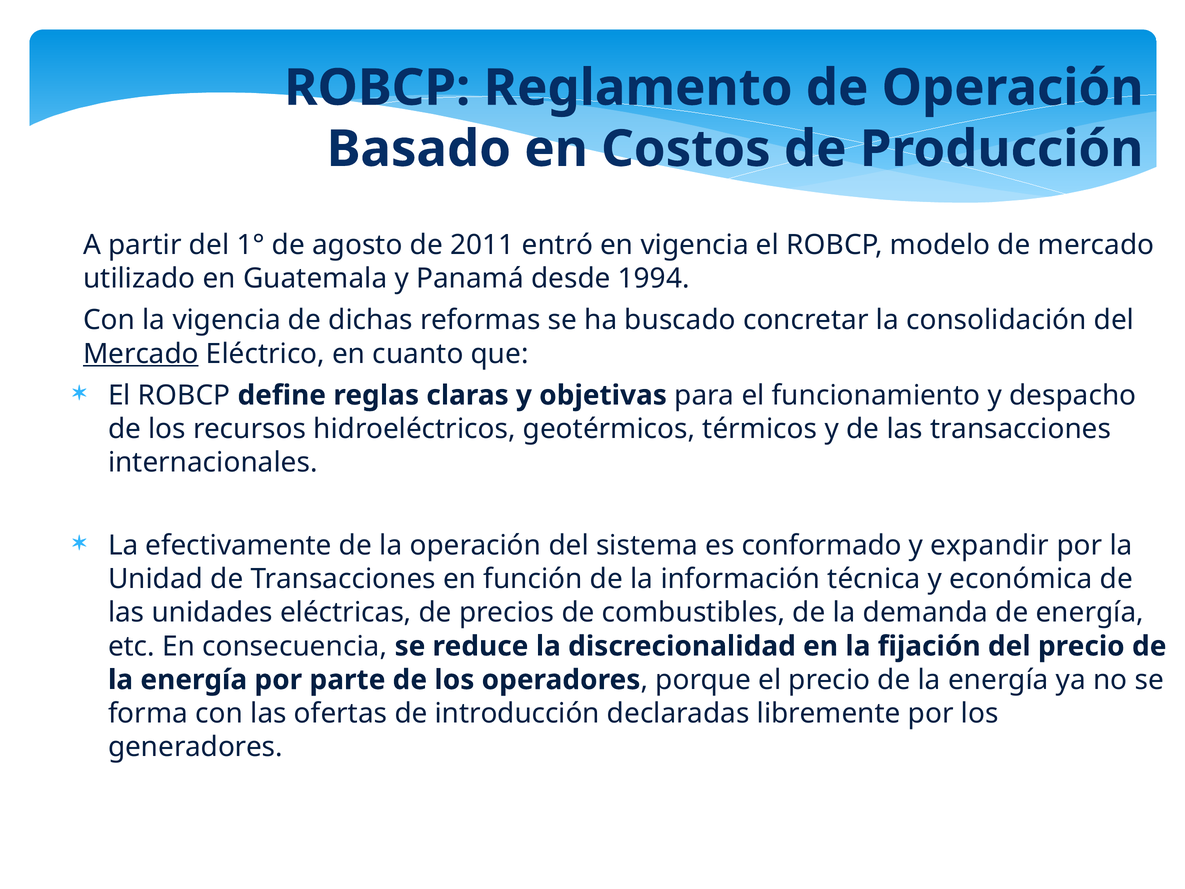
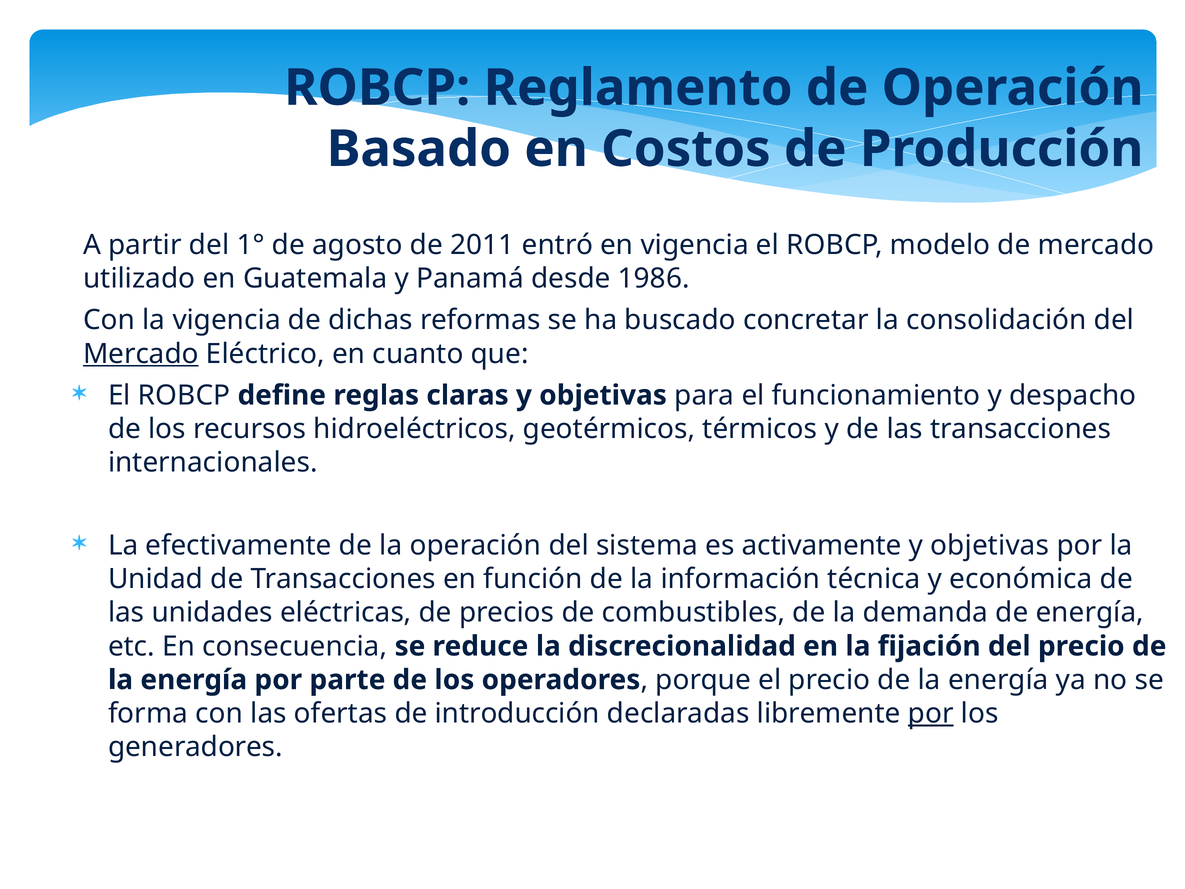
1994: 1994 -> 1986
conformado: conformado -> activamente
expandir at (990, 545): expandir -> objetivas
por at (931, 713) underline: none -> present
